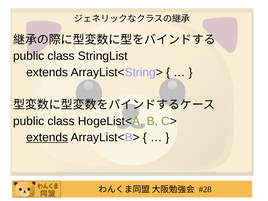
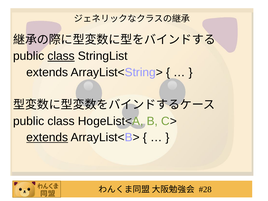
class at (61, 56) underline: none -> present
